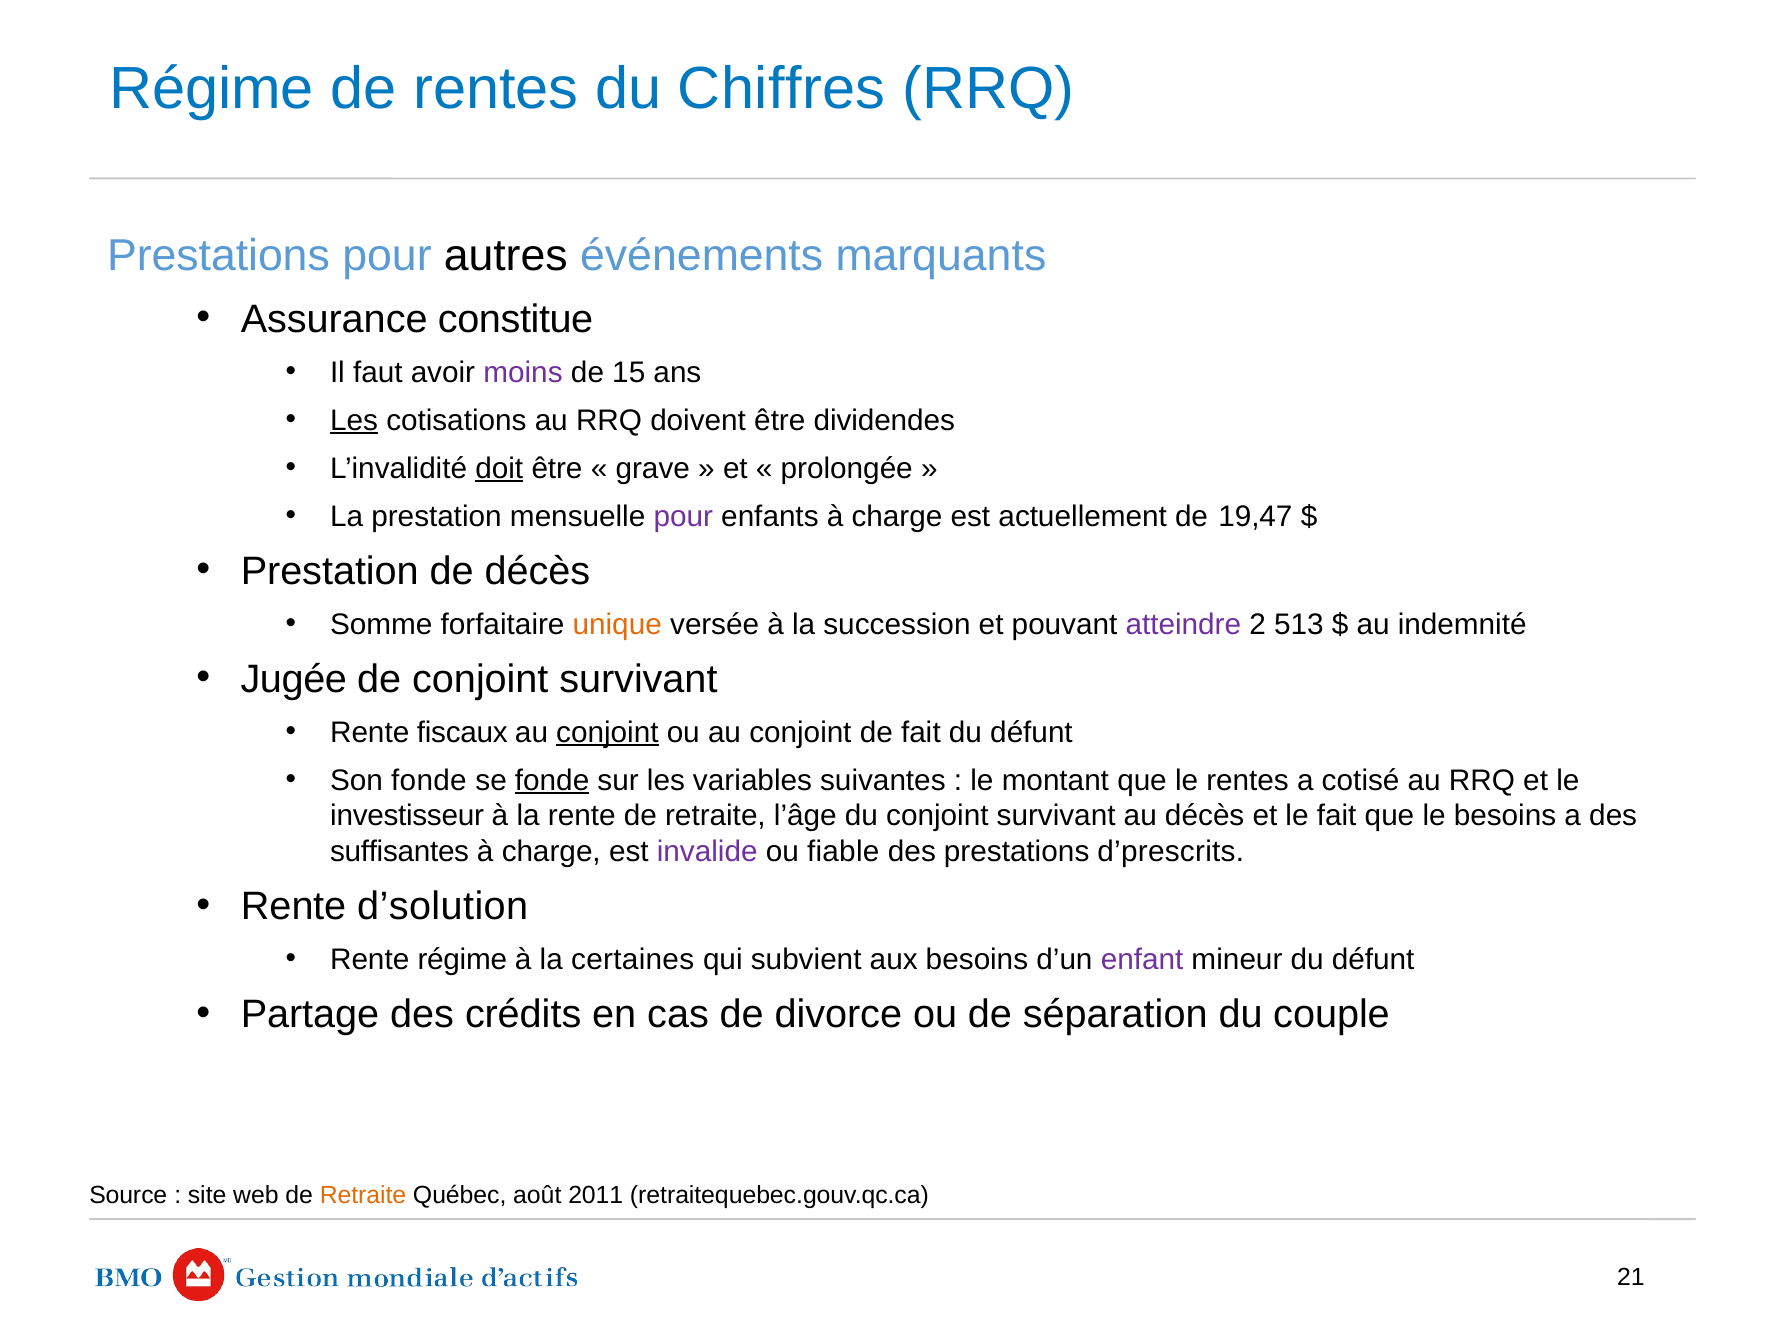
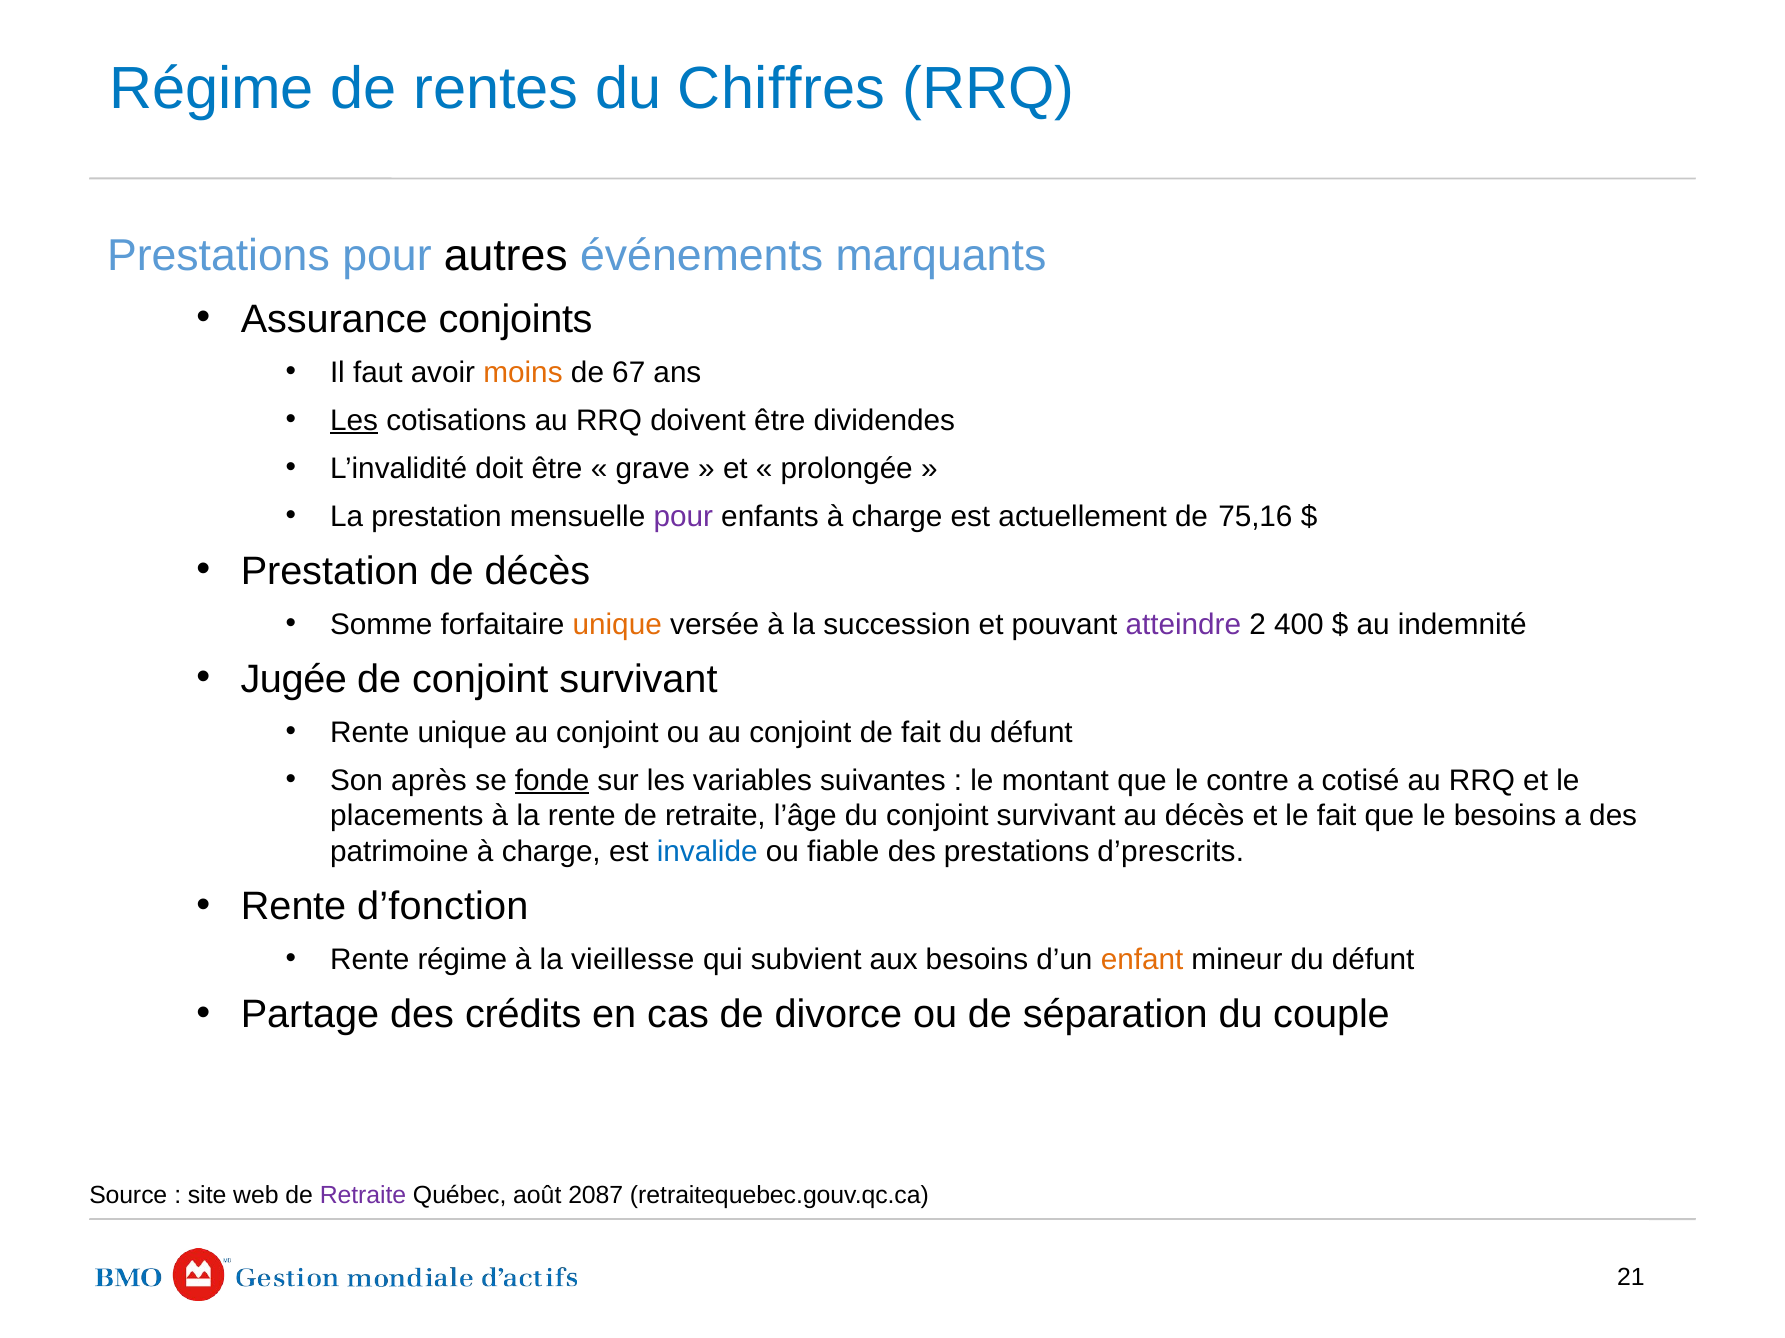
constitue: constitue -> conjoints
moins colour: purple -> orange
15: 15 -> 67
doit underline: present -> none
19,47: 19,47 -> 75,16
513: 513 -> 400
Rente fiscaux: fiscaux -> unique
conjoint at (607, 733) underline: present -> none
Son fonde: fonde -> après
le rentes: rentes -> contre
investisseur: investisseur -> placements
suffisantes: suffisantes -> patrimoine
invalide colour: purple -> blue
d’solution: d’solution -> d’fonction
certaines: certaines -> vieillesse
enfant colour: purple -> orange
Retraite at (363, 1196) colour: orange -> purple
2011: 2011 -> 2087
